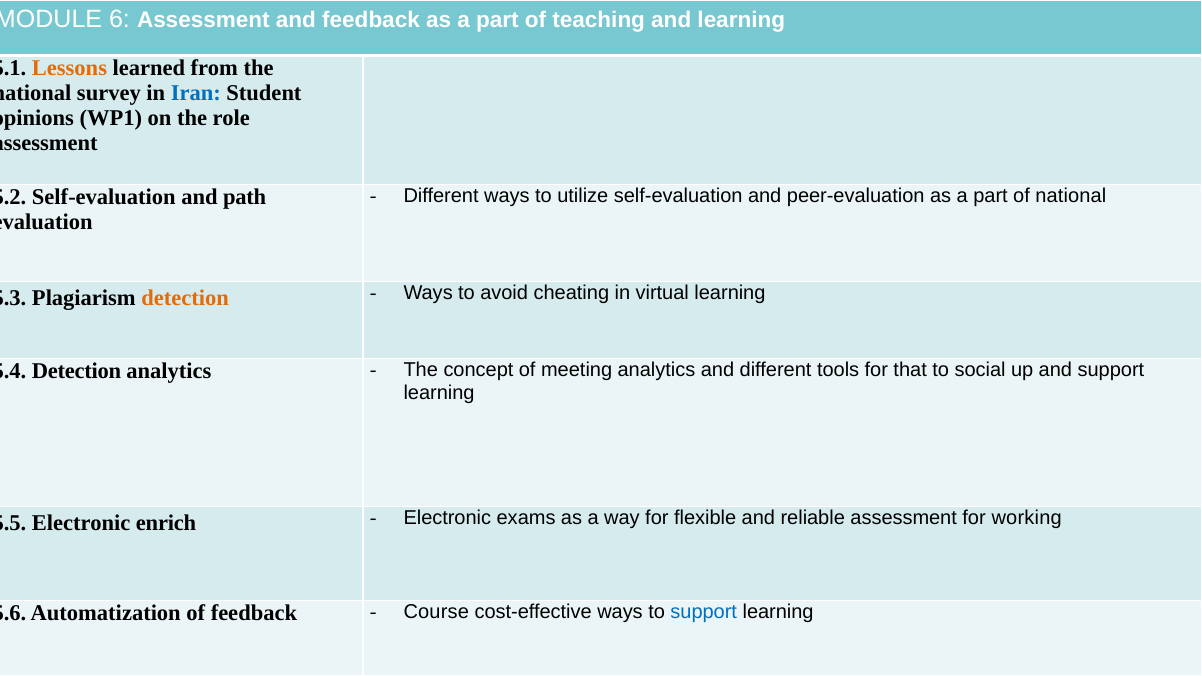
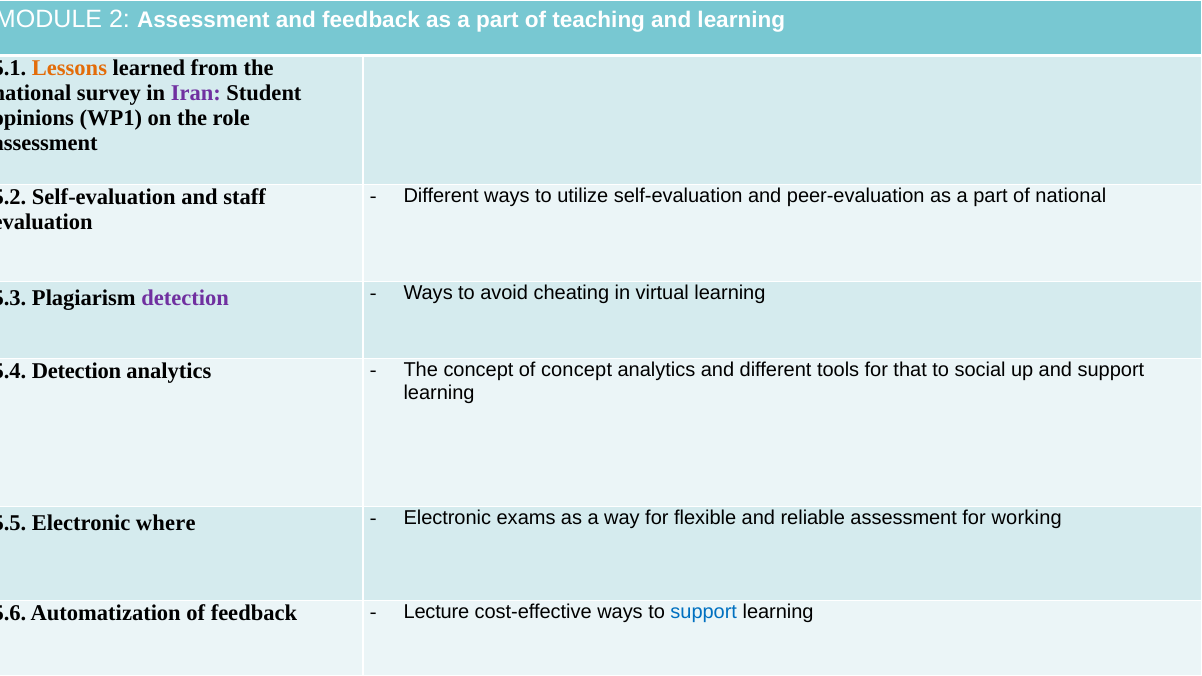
6: 6 -> 2
Iran colour: blue -> purple
path: path -> staff
detection at (185, 298) colour: orange -> purple
of meeting: meeting -> concept
enrich: enrich -> where
Course: Course -> Lecture
